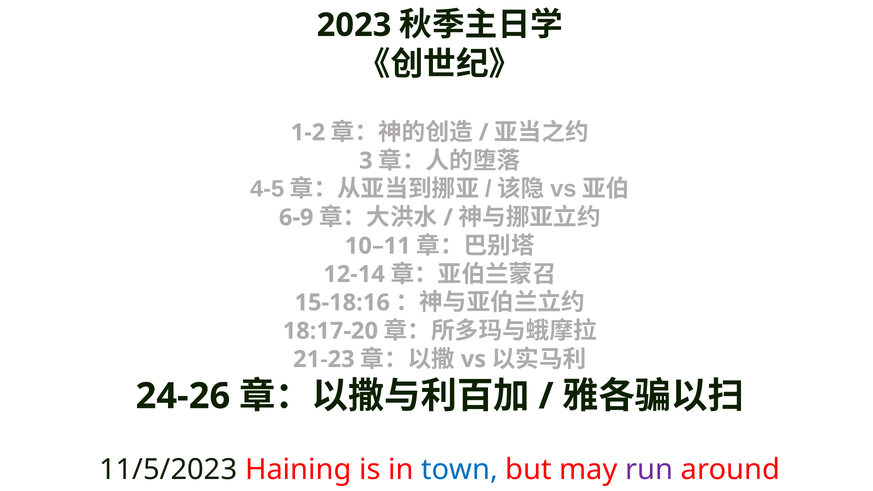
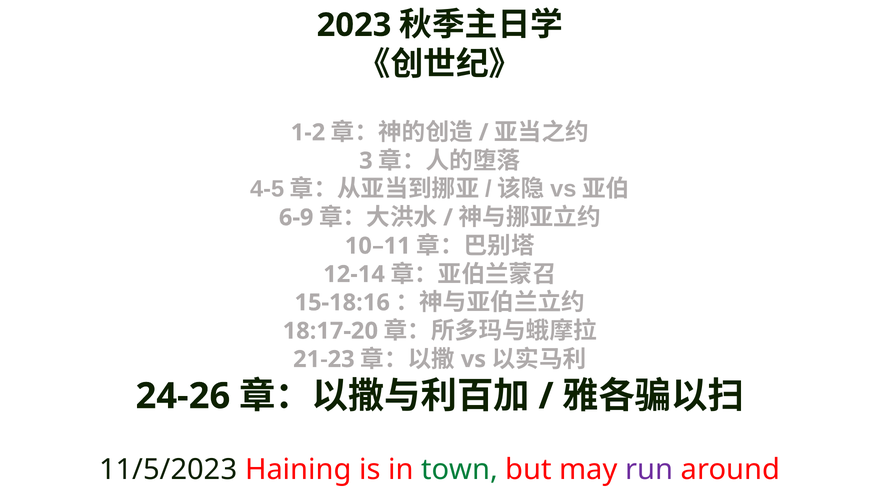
town colour: blue -> green
